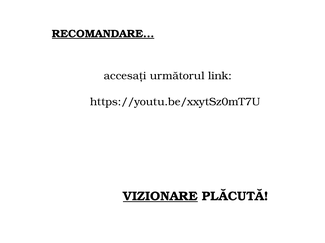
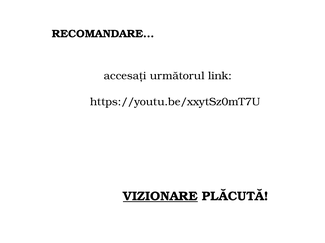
RECOMANDARE underline: present -> none
